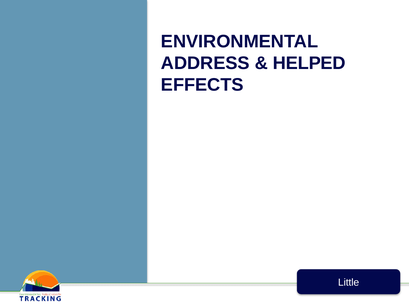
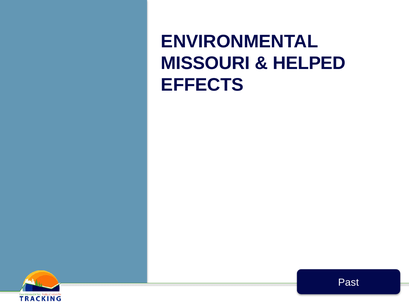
ADDRESS: ADDRESS -> MISSOURI
Little: Little -> Past
